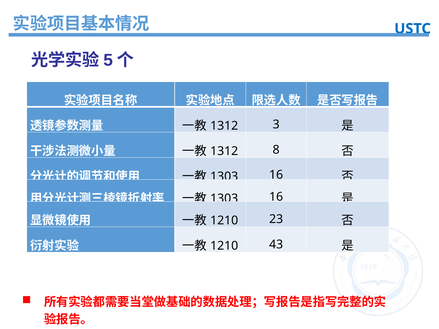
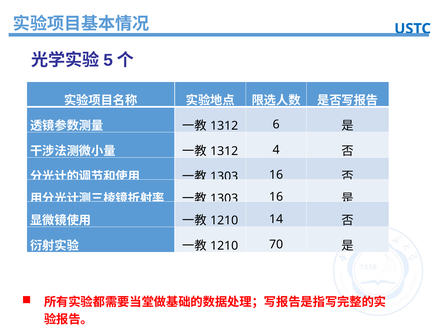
3: 3 -> 6
8: 8 -> 4
23: 23 -> 14
43: 43 -> 70
